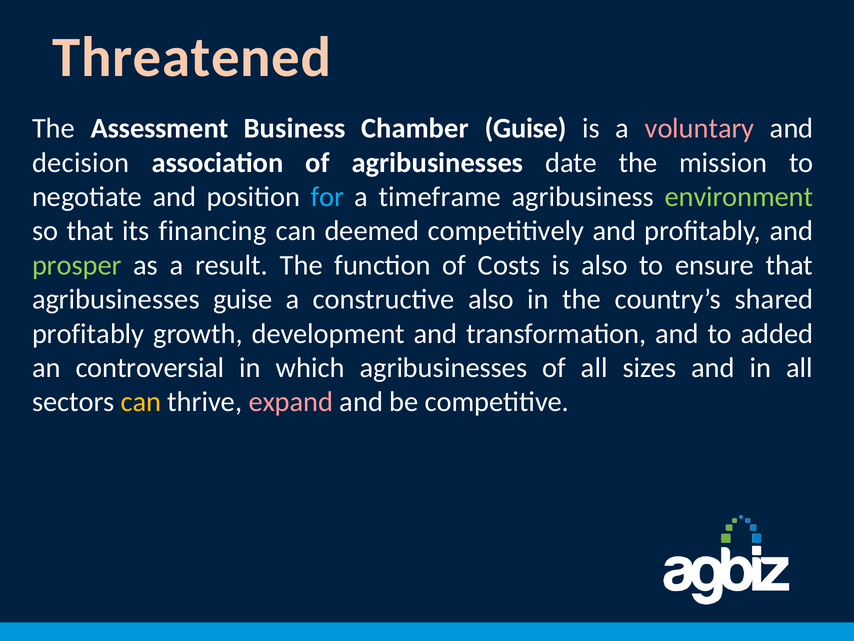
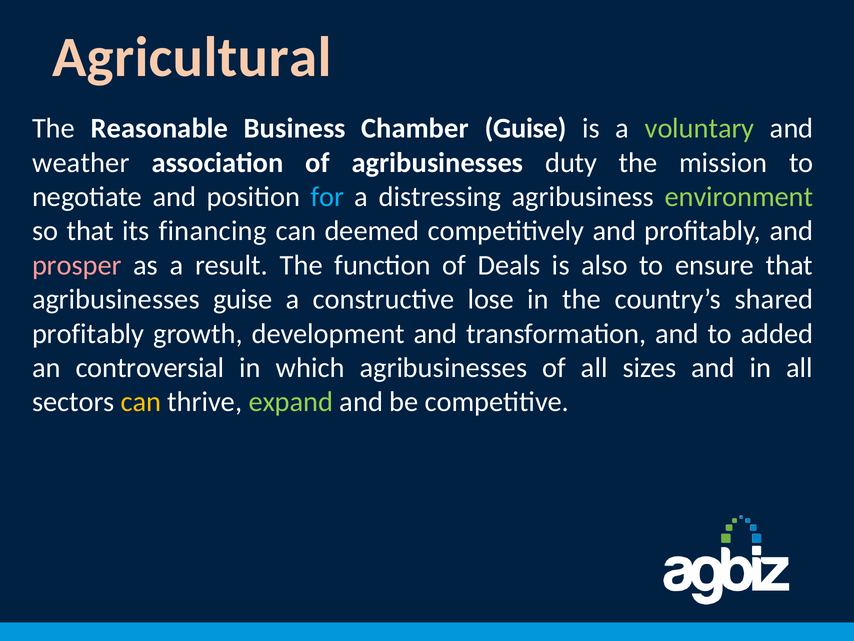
Threatened: Threatened -> Agricultural
Assessment: Assessment -> Reasonable
voluntary colour: pink -> light green
decision: decision -> weather
date: date -> duty
timeframe: timeframe -> distressing
prosper colour: light green -> pink
Costs: Costs -> Deals
constructive also: also -> lose
expand colour: pink -> light green
